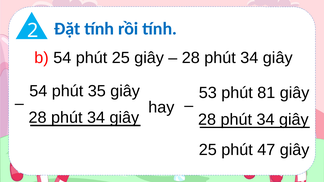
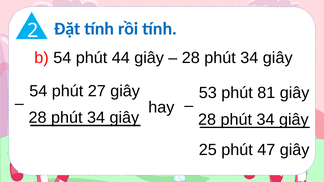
phút 25: 25 -> 44
35: 35 -> 27
